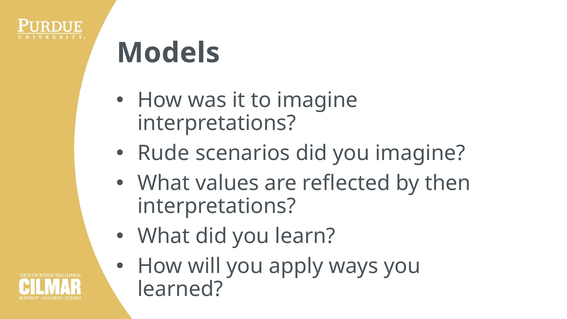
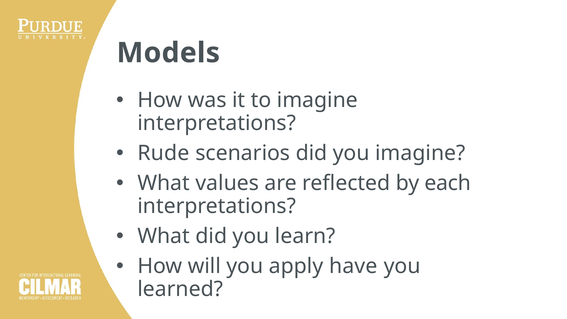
then: then -> each
ways: ways -> have
